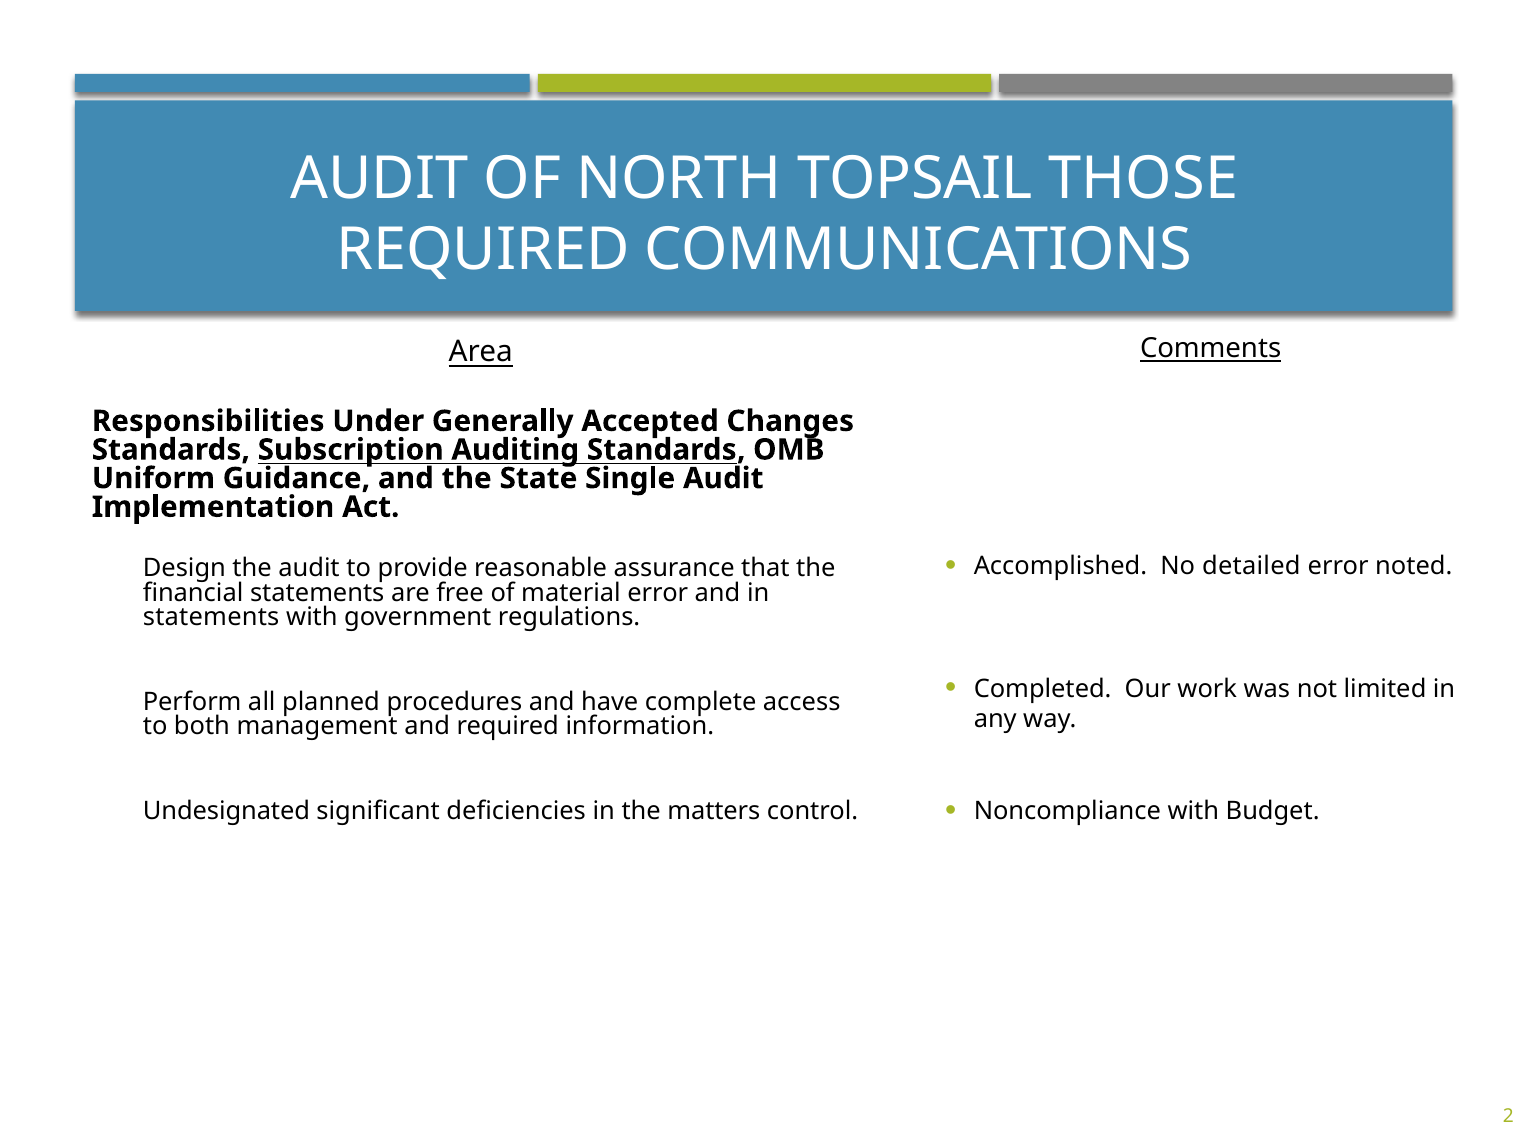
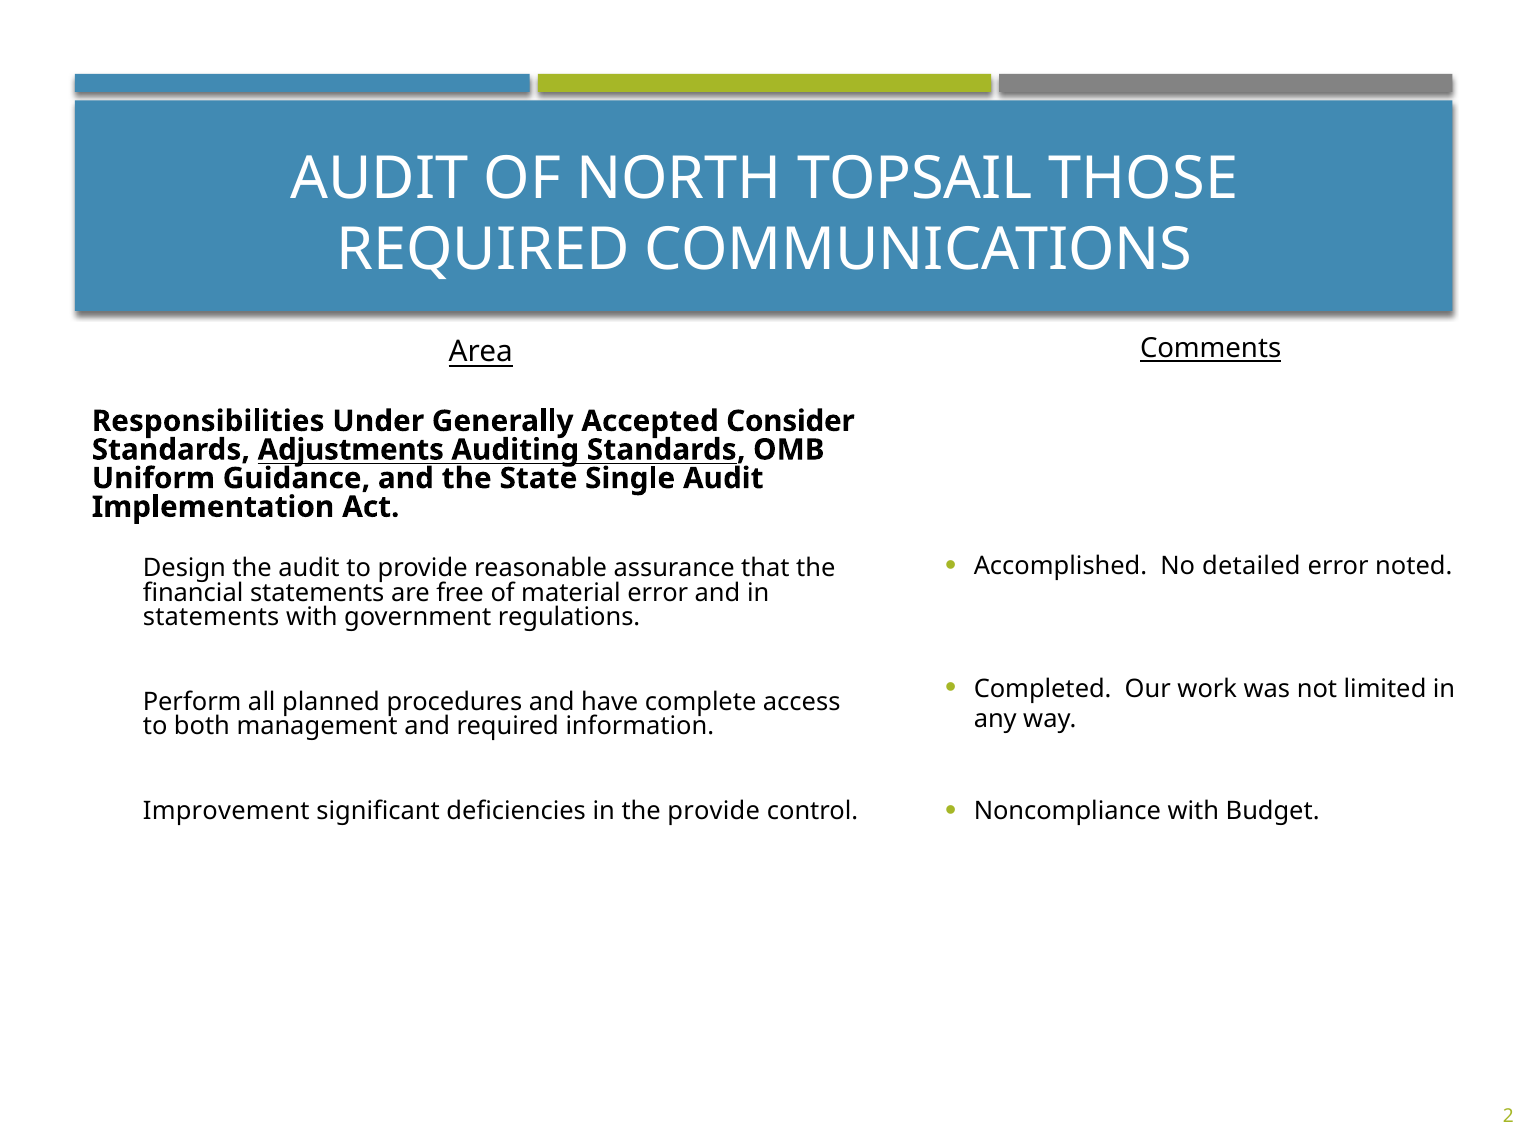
Changes: Changes -> Consider
Subscription: Subscription -> Adjustments
Undesignated: Undesignated -> Improvement
the matters: matters -> provide
